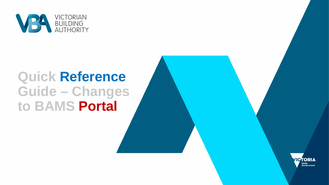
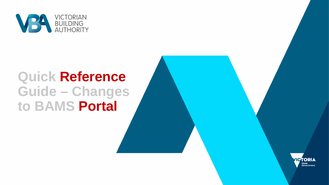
Reference colour: blue -> red
